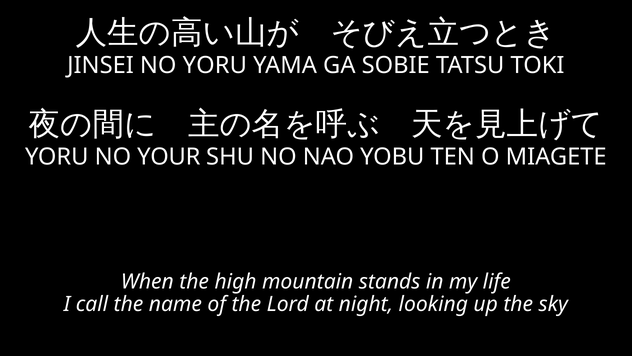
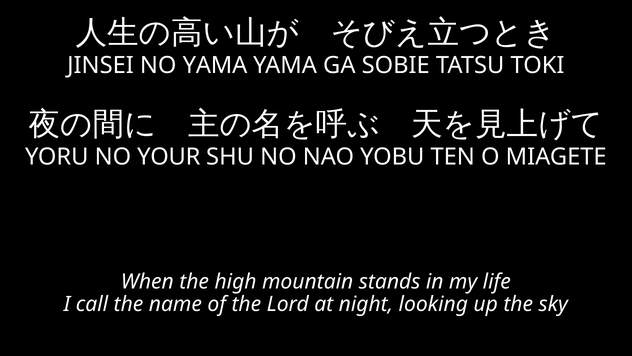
NO YORU: YORU -> YAMA
